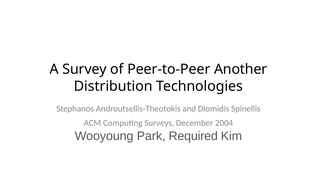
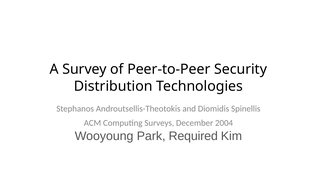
Another: Another -> Security
